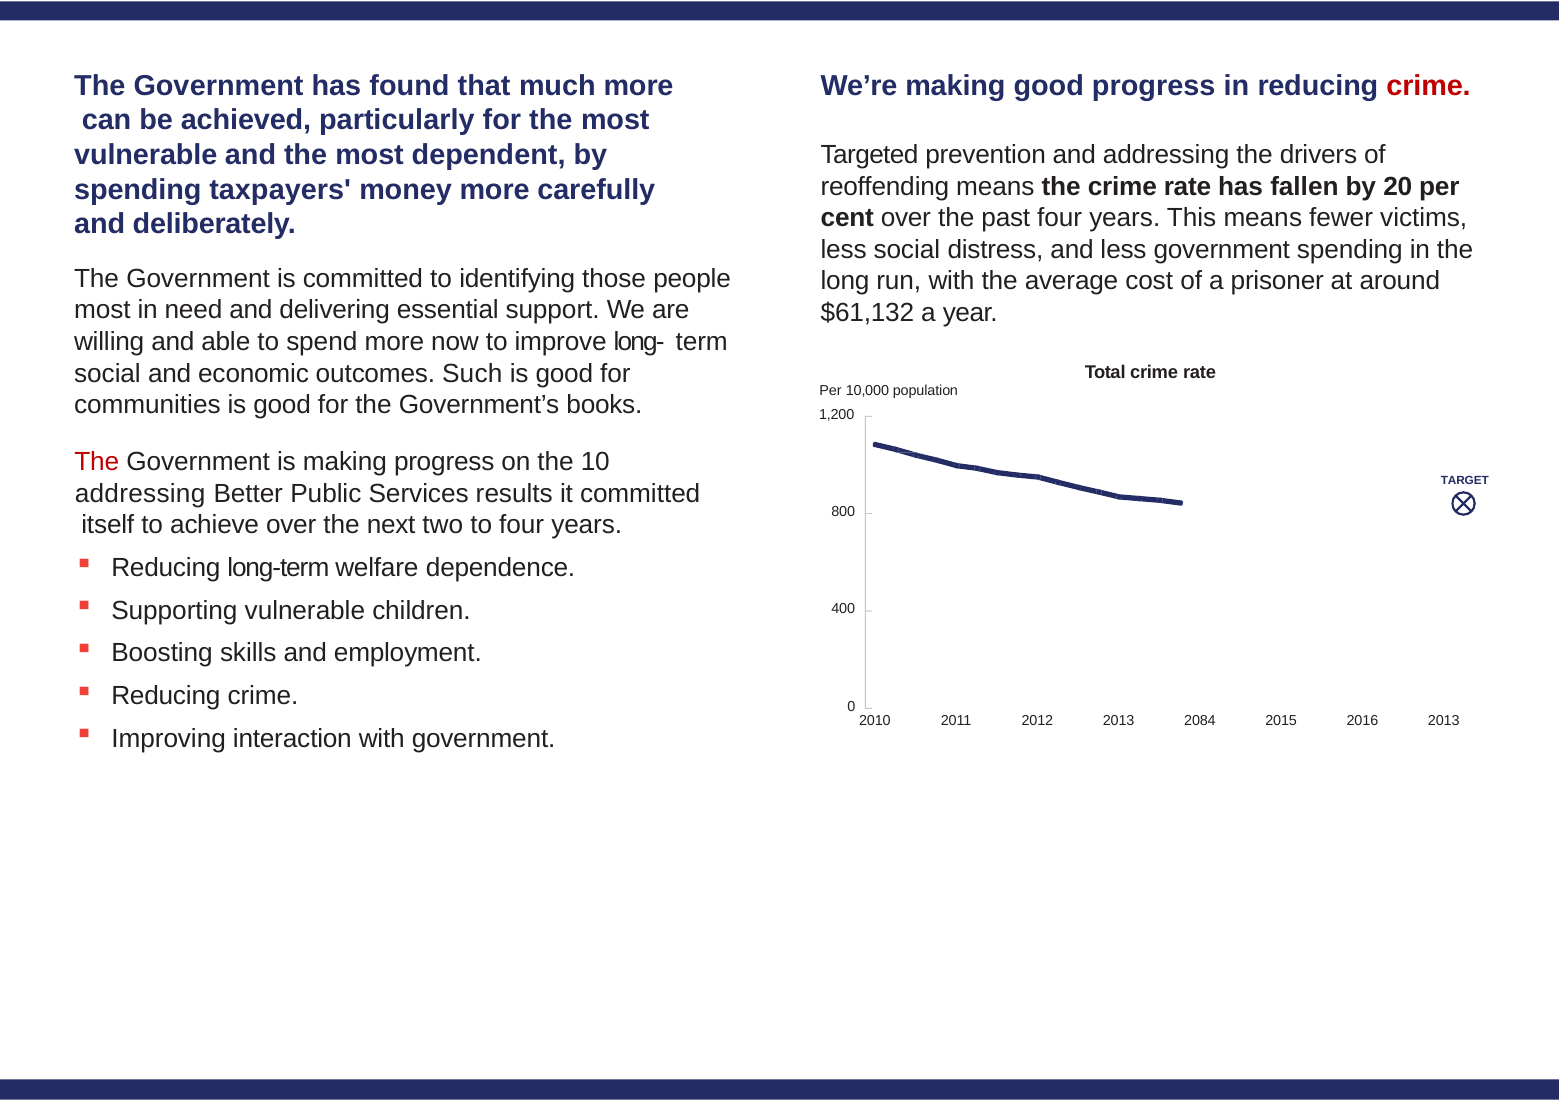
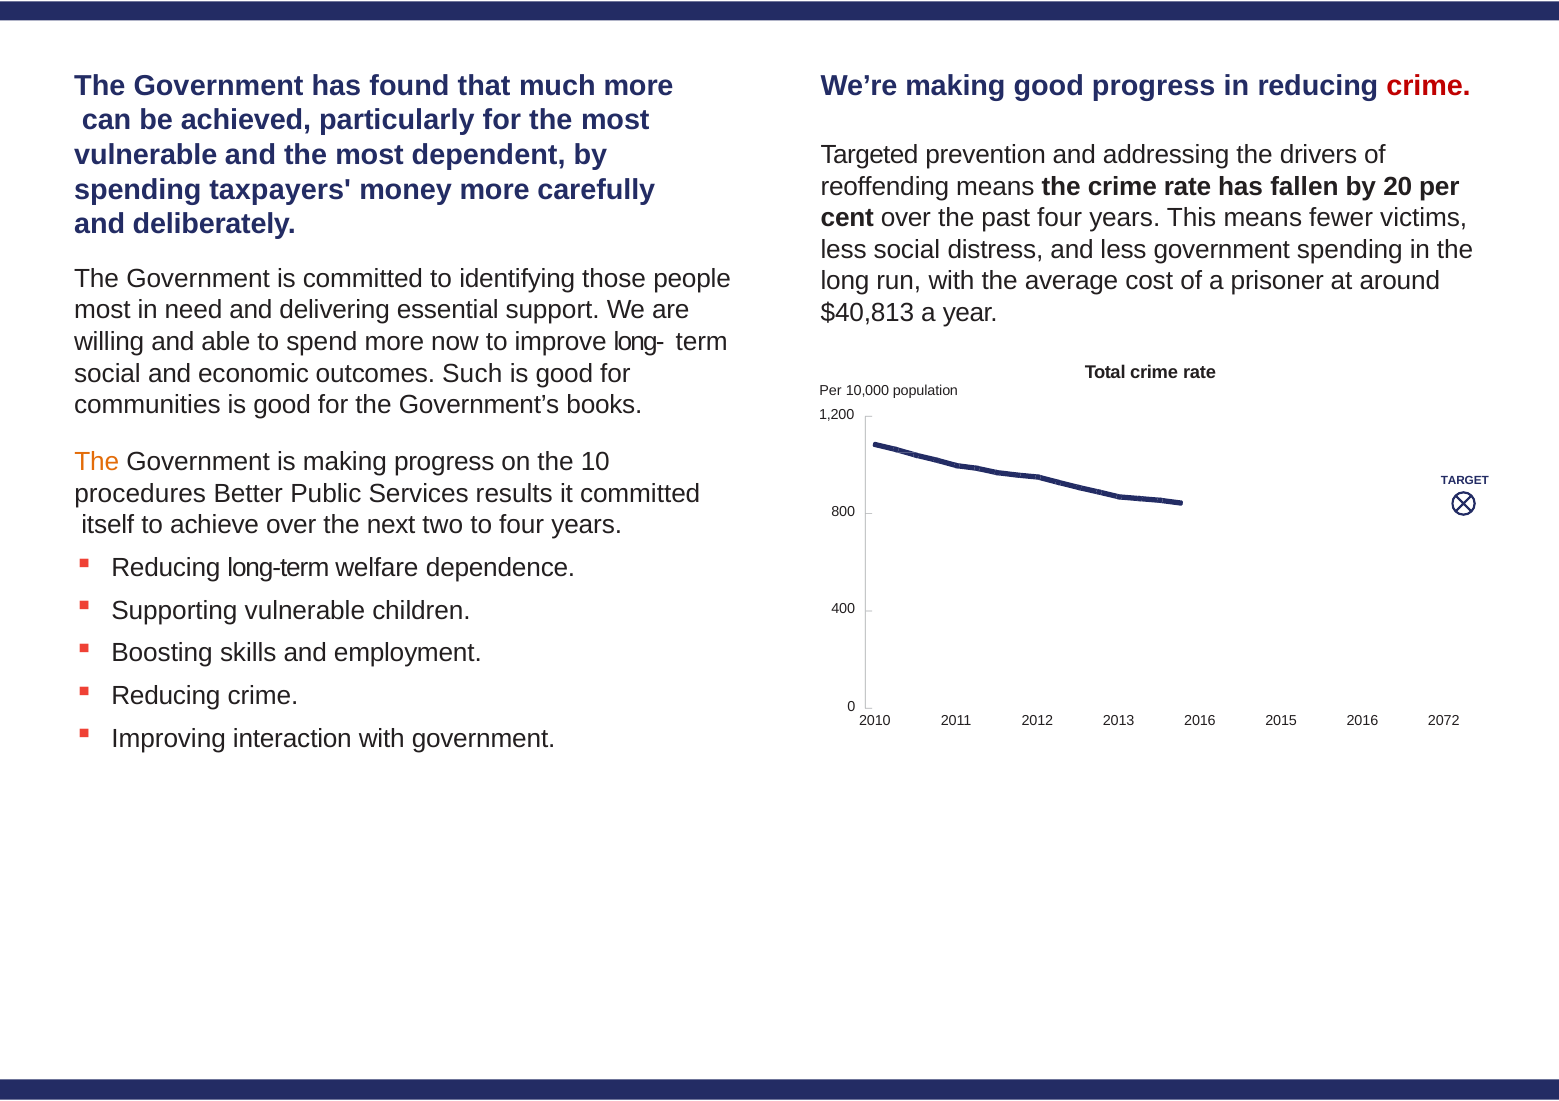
$61,132: $61,132 -> $40,813
The at (97, 462) colour: red -> orange
addressing at (140, 493): addressing -> procedures
2084 at (1200, 721): 2084 -> 2016
2013 at (1444, 721): 2013 -> 2072
